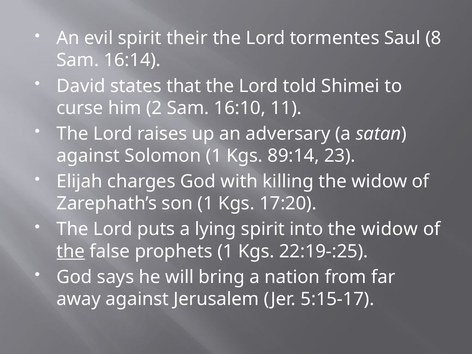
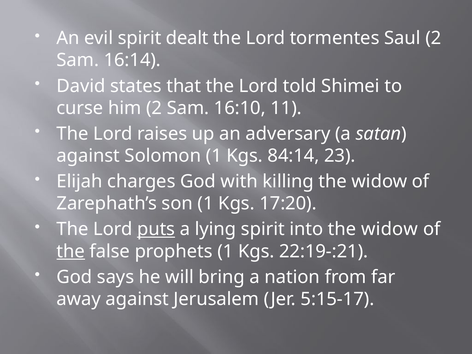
their: their -> dealt
Saul 8: 8 -> 2
89:14: 89:14 -> 84:14
puts underline: none -> present
22:19-:25: 22:19-:25 -> 22:19-:21
